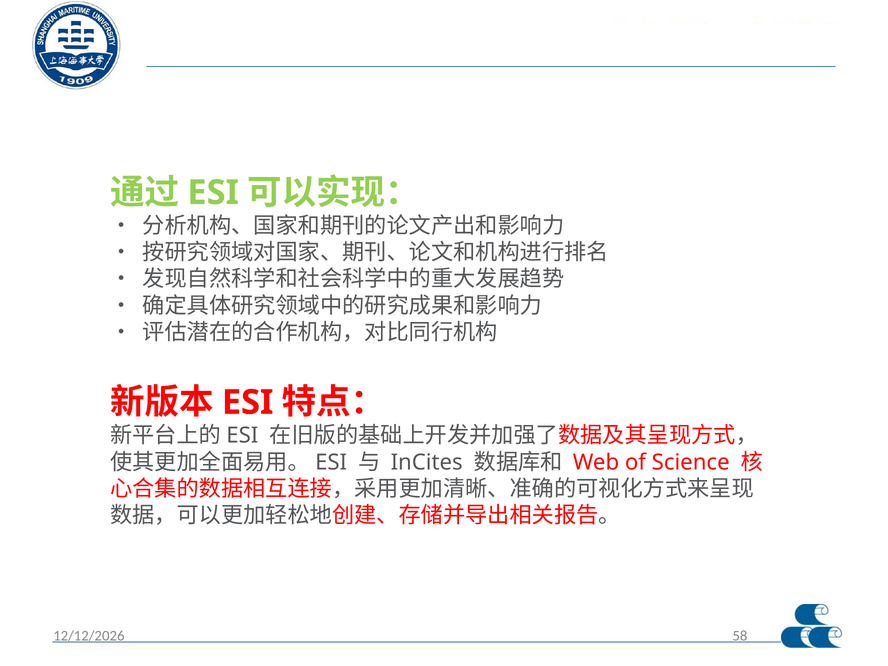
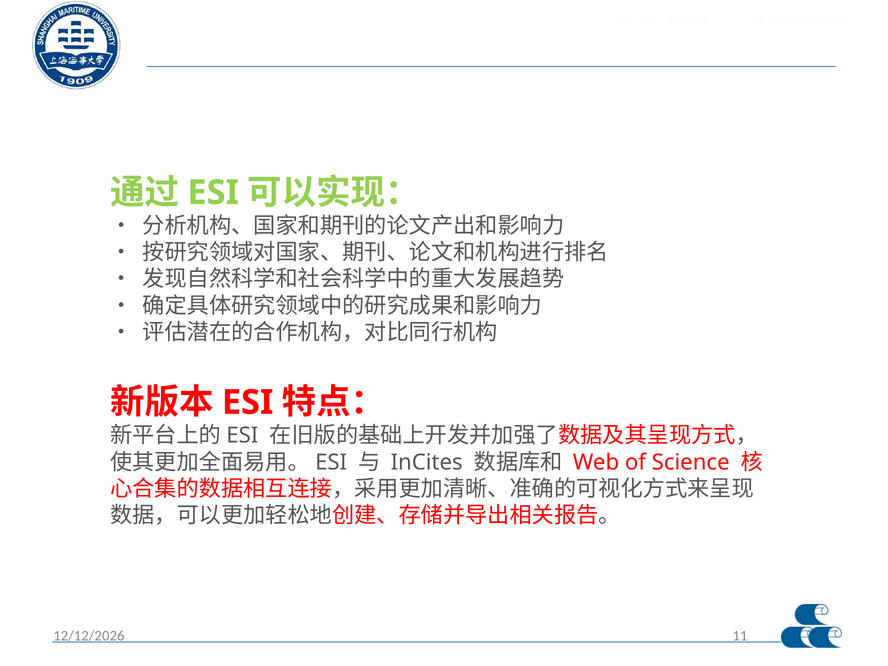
58: 58 -> 11
